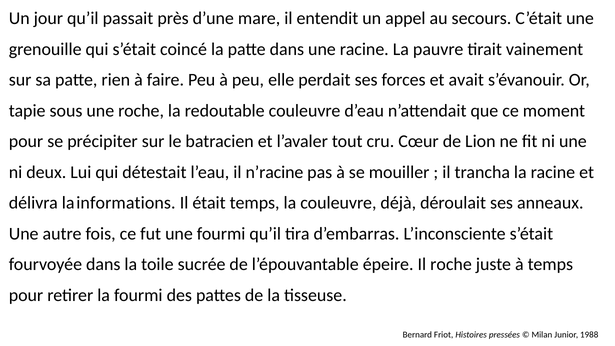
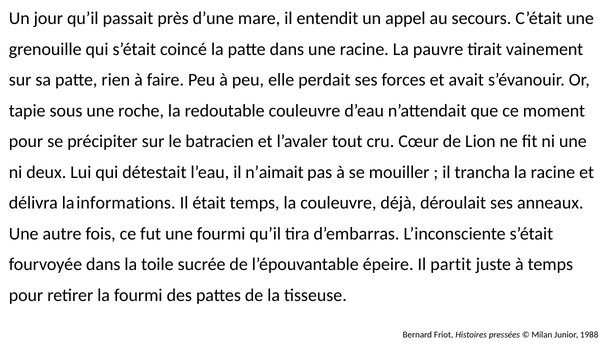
n’racine: n’racine -> n’aimait
Il roche: roche -> partit
